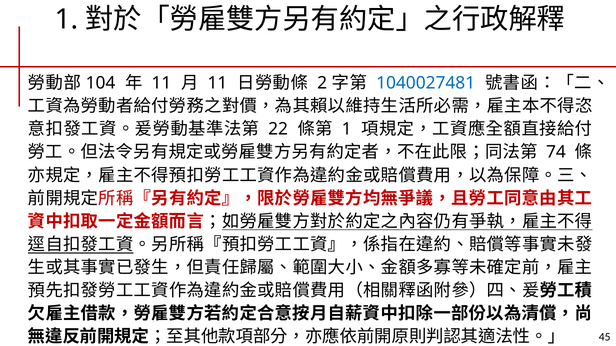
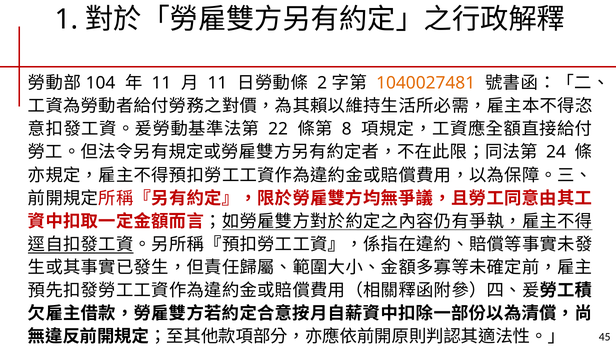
1040027481 colour: blue -> orange
1 at (347, 129): 1 -> 8
74: 74 -> 24
